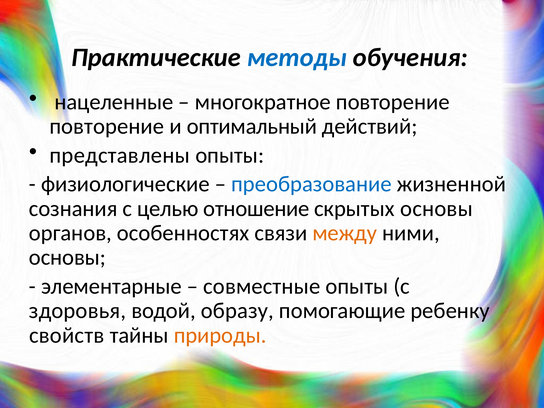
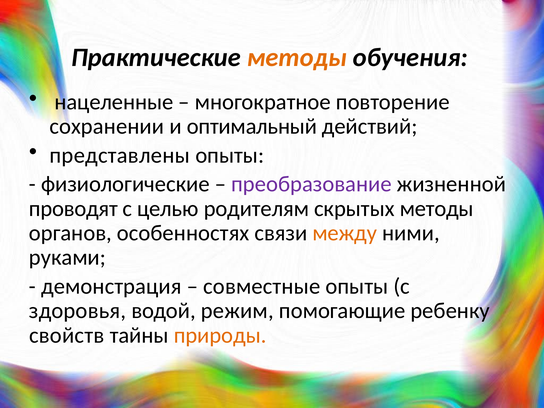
методы at (297, 57) colour: blue -> orange
повторение at (107, 126): повторение -> сохранении
преобразование colour: blue -> purple
сознания: сознания -> проводят
отношение: отношение -> родителям
скрытых основы: основы -> методы
основы at (67, 258): основы -> руками
элементарные: элементарные -> демонстрация
образу: образу -> режим
